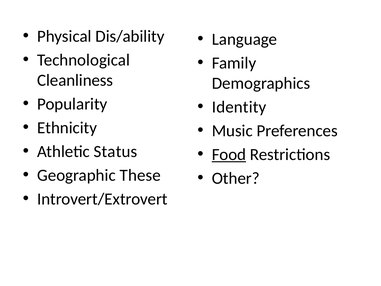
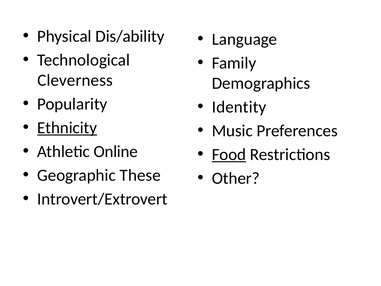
Cleanliness: Cleanliness -> Cleverness
Ethnicity underline: none -> present
Status: Status -> Online
